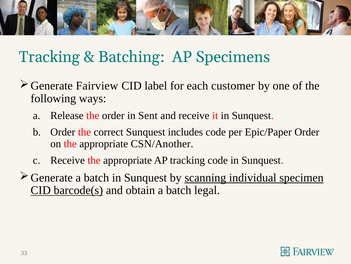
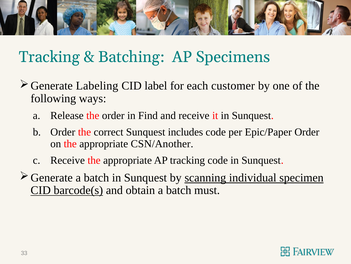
Fairview: Fairview -> Labeling
Sent: Sent -> Find
legal: legal -> must
